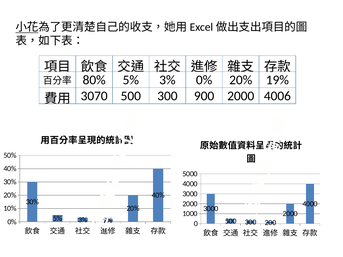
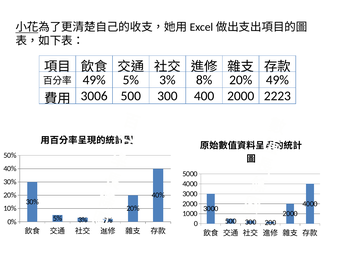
80% at (94, 80): 80% -> 49%
3% 0%: 0% -> 8%
20% 19%: 19% -> 49%
3070: 3070 -> 3006
900: 900 -> 400
4006: 4006 -> 2223
